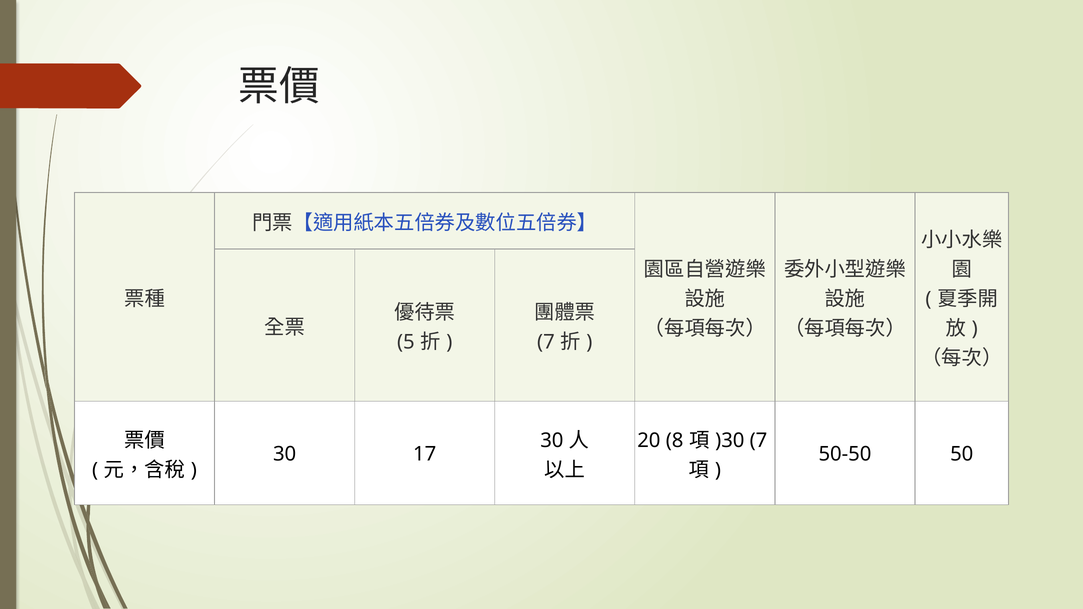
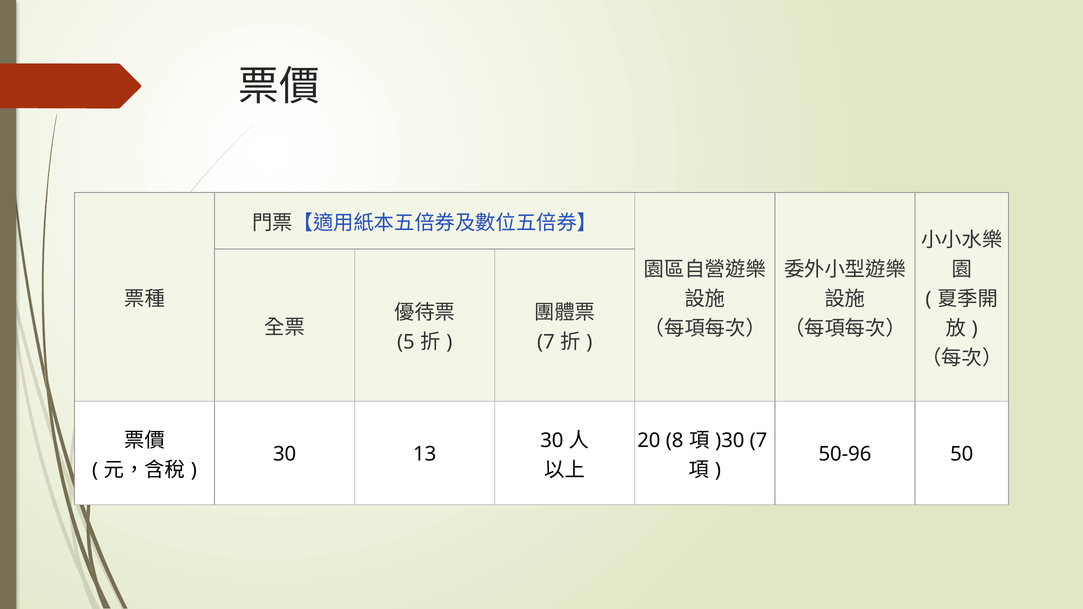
17: 17 -> 13
50-50: 50-50 -> 50-96
